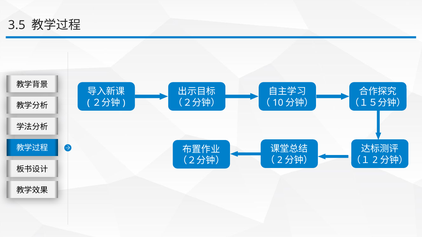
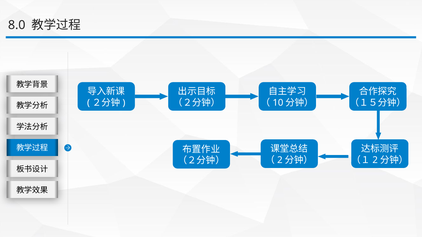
3.5: 3.5 -> 8.0
